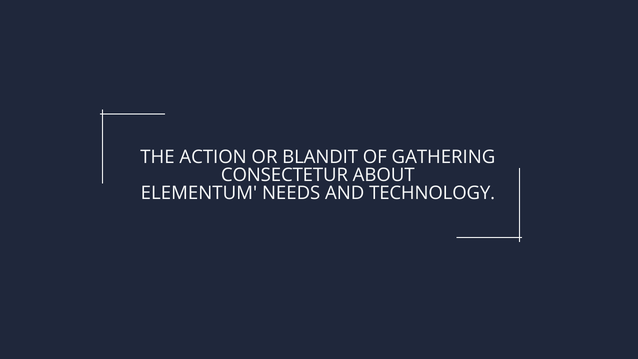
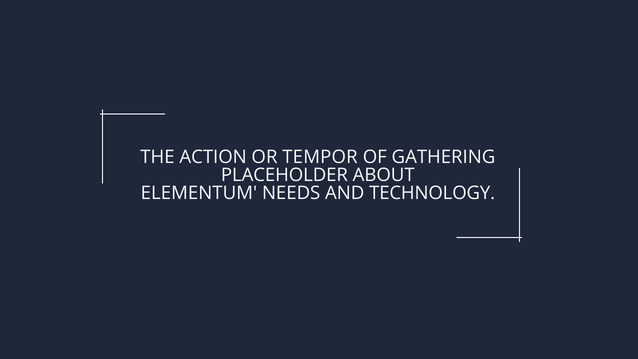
BLANDIT: BLANDIT -> TEMPOR
CONSECTETUR: CONSECTETUR -> PLACEHOLDER
